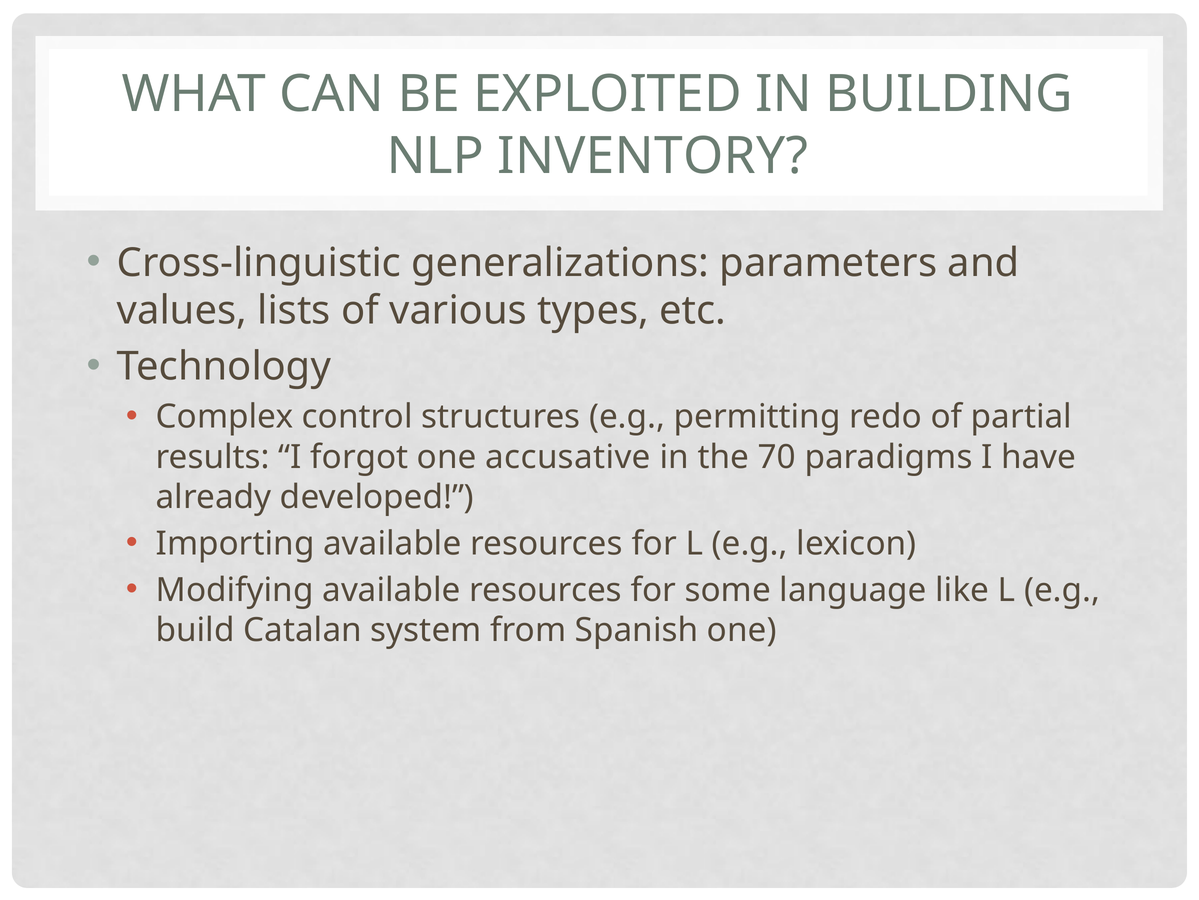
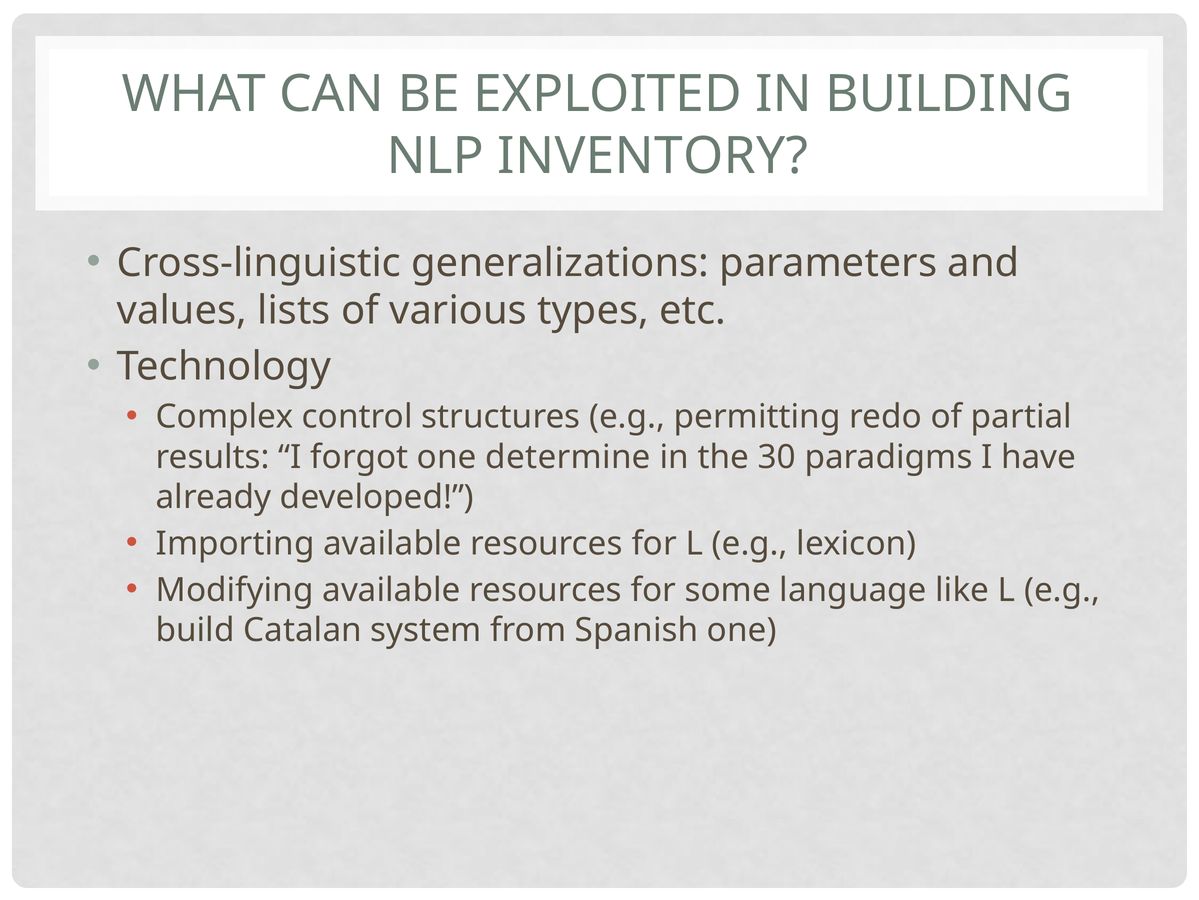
accusative: accusative -> determine
70: 70 -> 30
